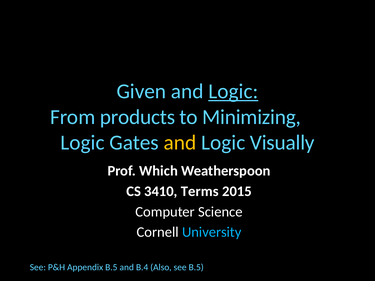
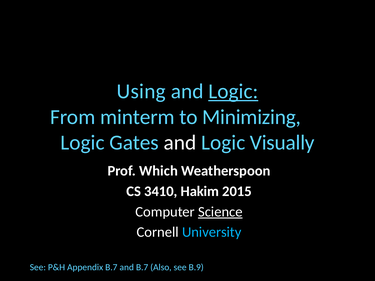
Given: Given -> Using
products: products -> minterm
and at (180, 143) colour: yellow -> white
Terms: Terms -> Hakim
Science underline: none -> present
Appendix B.5: B.5 -> B.7
and B.4: B.4 -> B.7
see B.5: B.5 -> B.9
